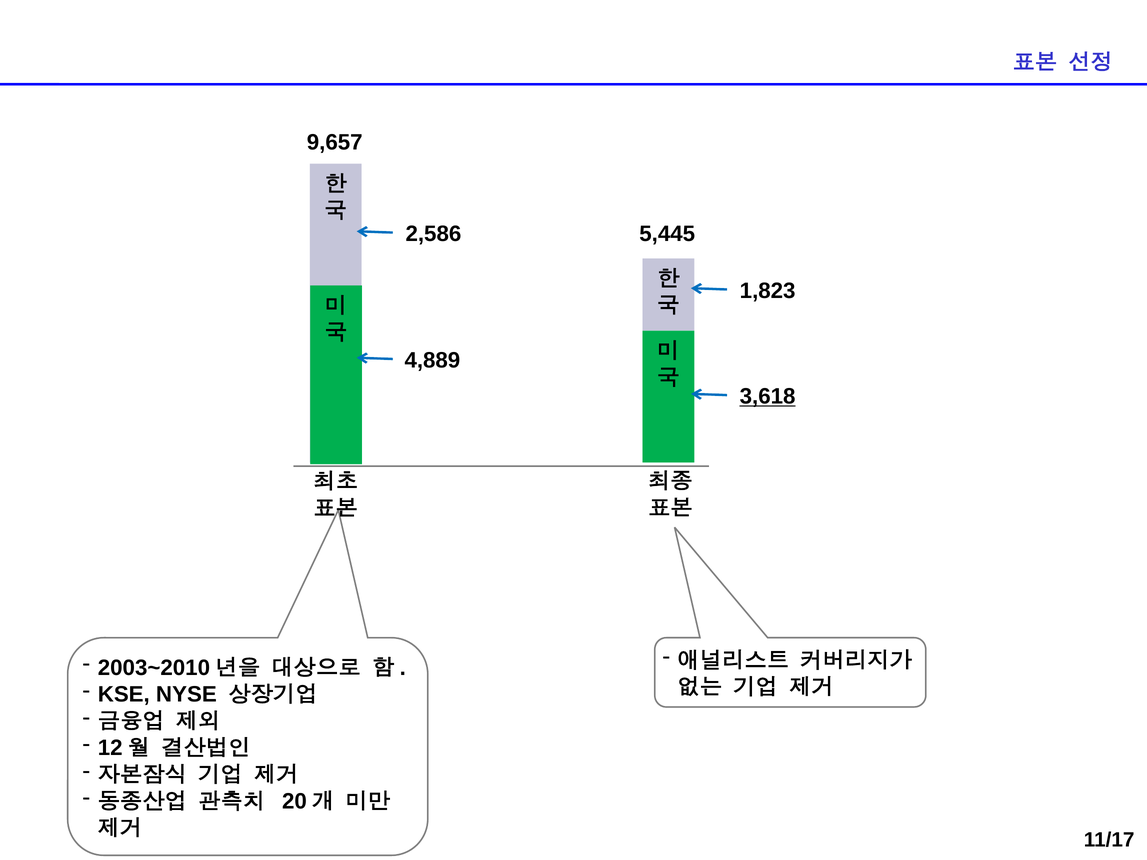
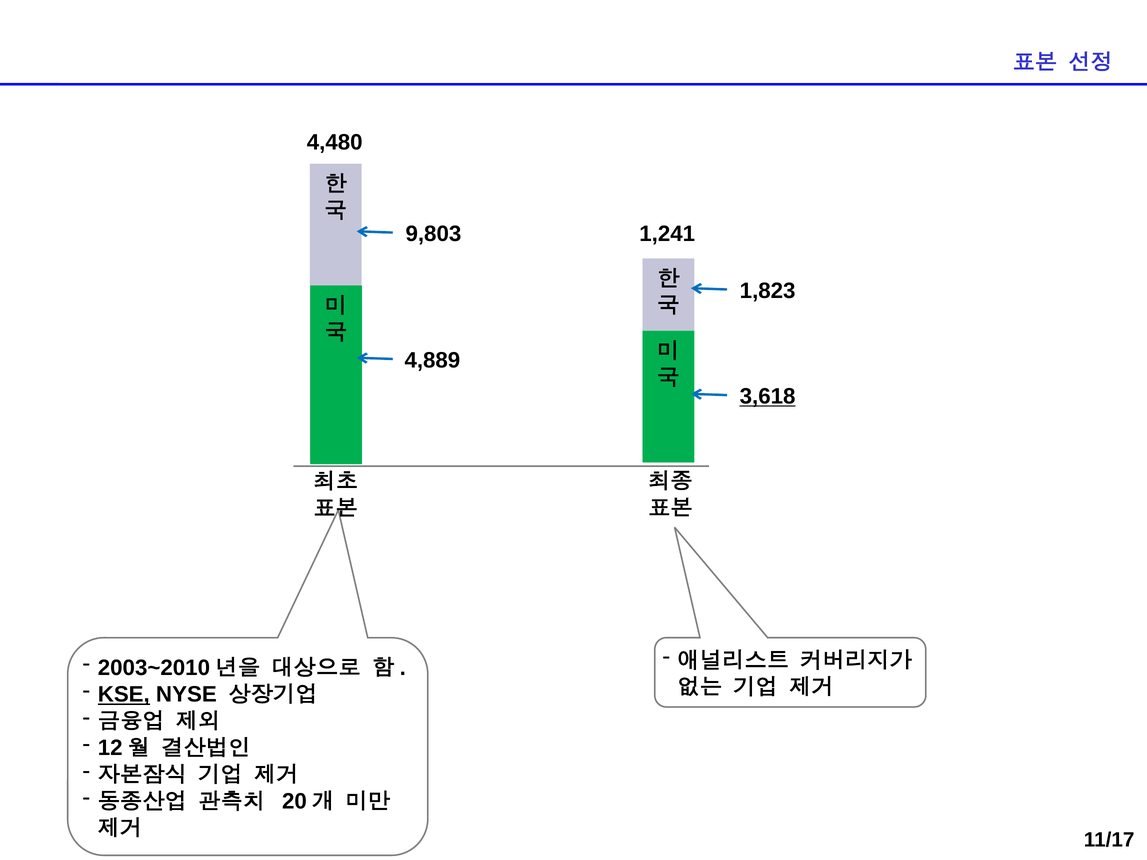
9,657: 9,657 -> 4,480
2,586: 2,586 -> 9,803
5,445: 5,445 -> 1,241
KSE underline: none -> present
